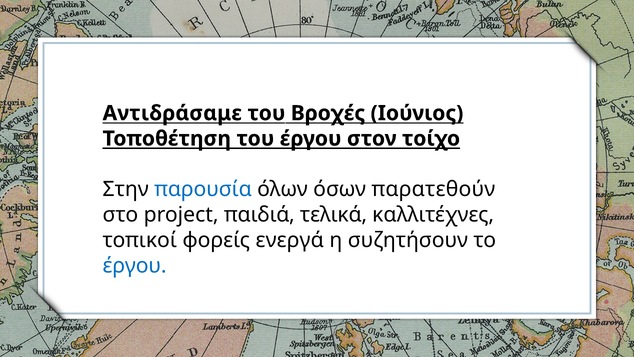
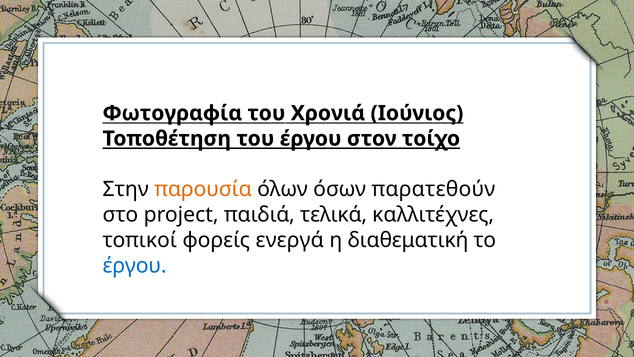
Αντιδράσαμε: Αντιδράσαμε -> Φωτογραφία
Βροχές: Βροχές -> Χρονιά
παρουσία colour: blue -> orange
συζητήσουν: συζητήσουν -> διαθεματική
